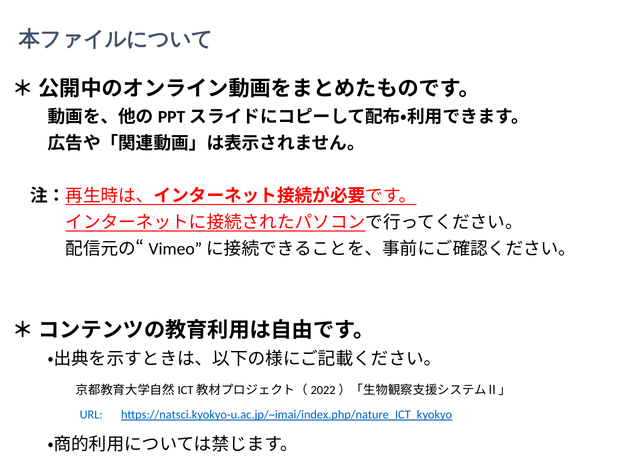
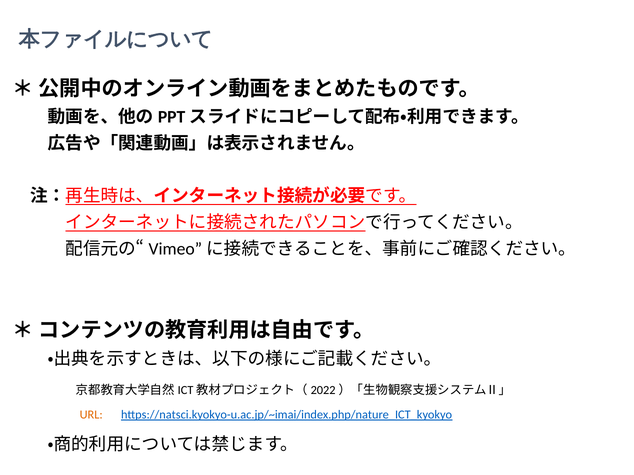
URL colour: blue -> orange
